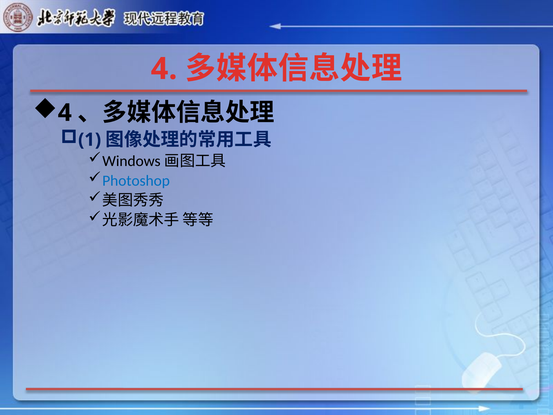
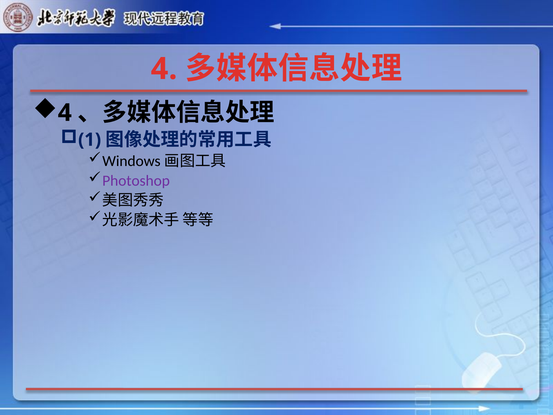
Photoshop colour: blue -> purple
